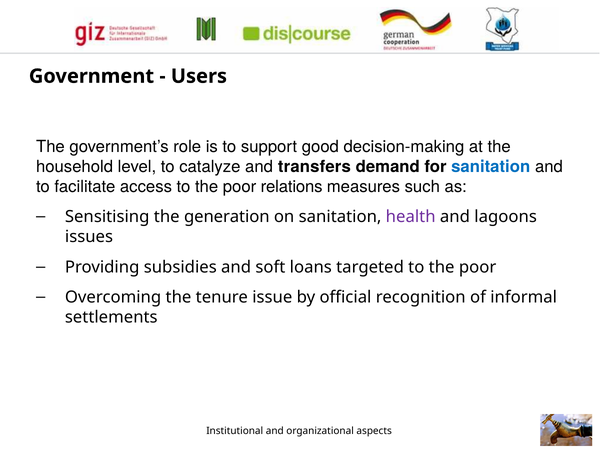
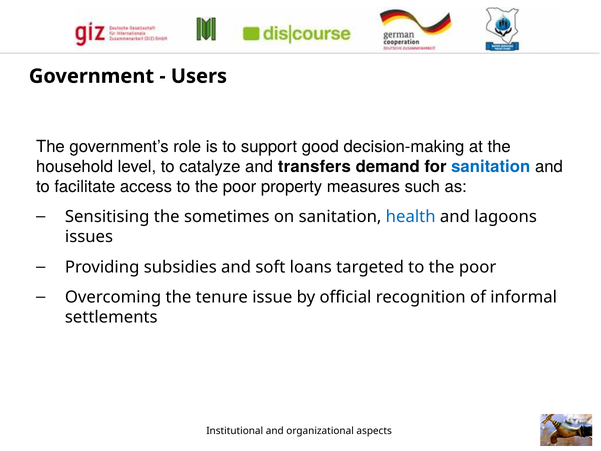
relations: relations -> property
generation: generation -> sometimes
health colour: purple -> blue
